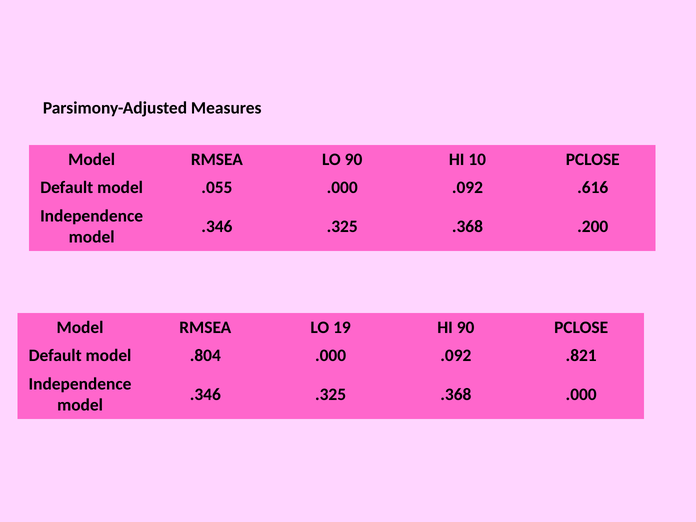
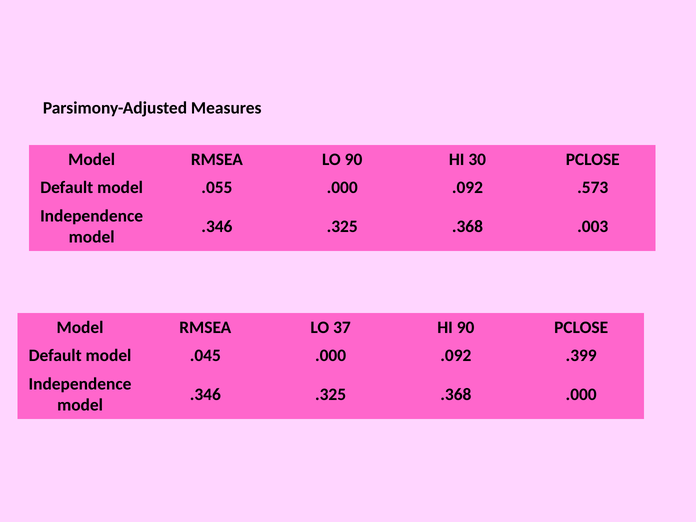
10: 10 -> 30
.616: .616 -> .573
.200: .200 -> .003
19: 19 -> 37
.804: .804 -> .045
.821: .821 -> .399
